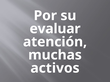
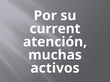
evaluar: evaluar -> current
